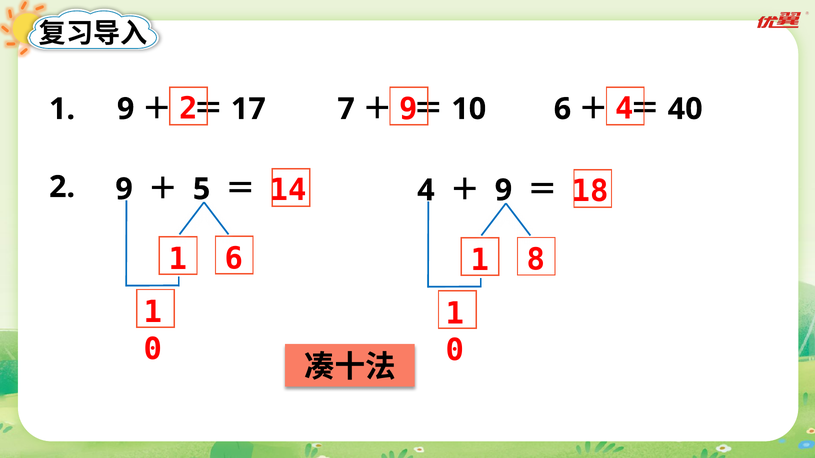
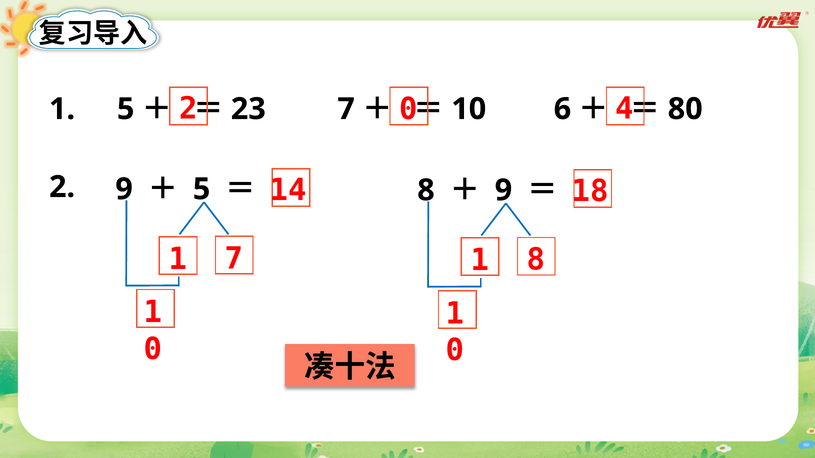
2 9: 9 -> 0
1 9: 9 -> 5
17: 17 -> 23
40: 40 -> 80
14 4: 4 -> 8
1 6: 6 -> 7
